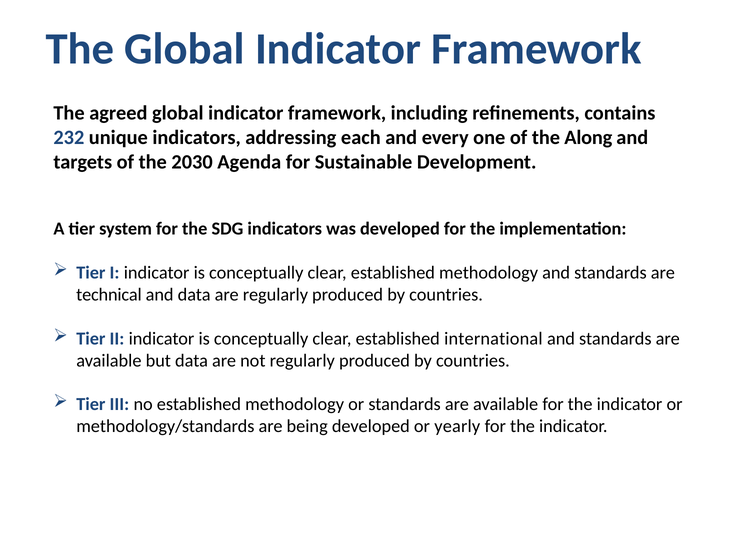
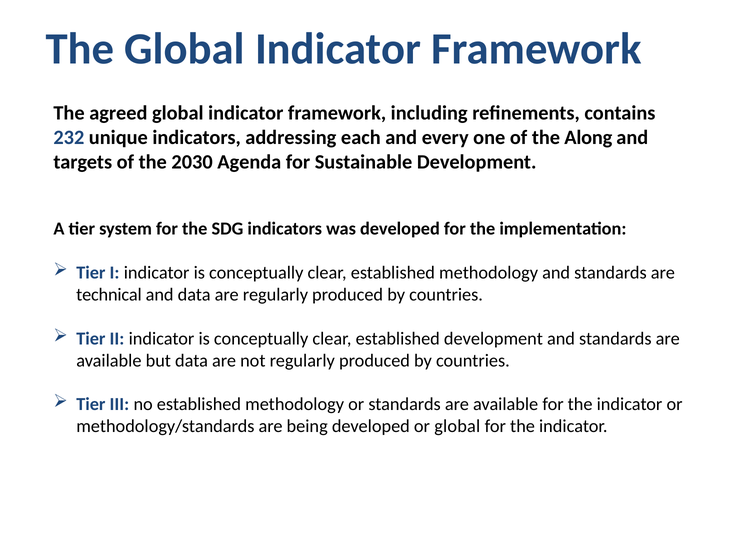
established international: international -> development
or yearly: yearly -> global
